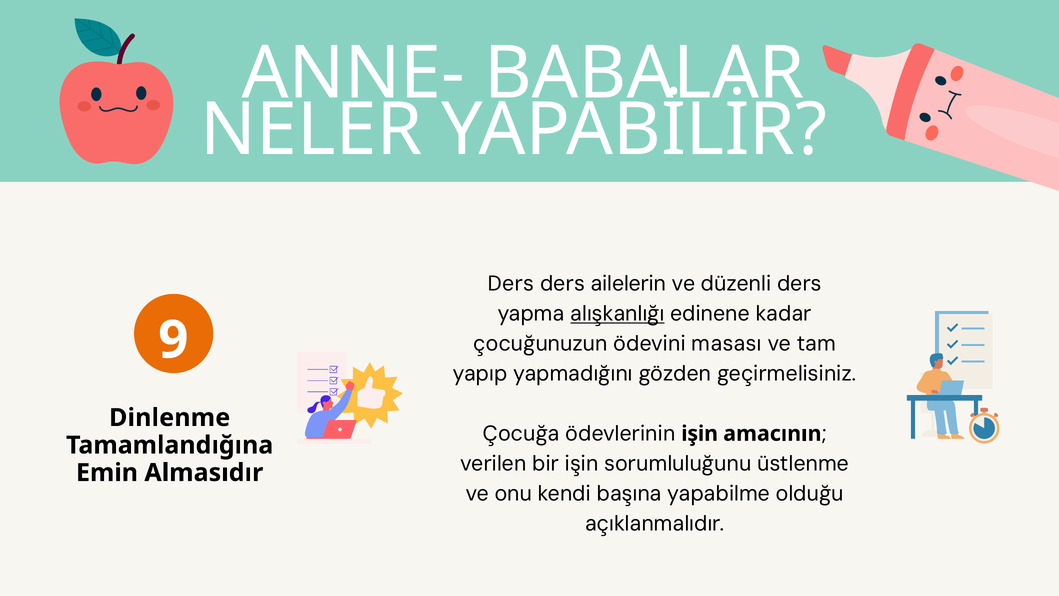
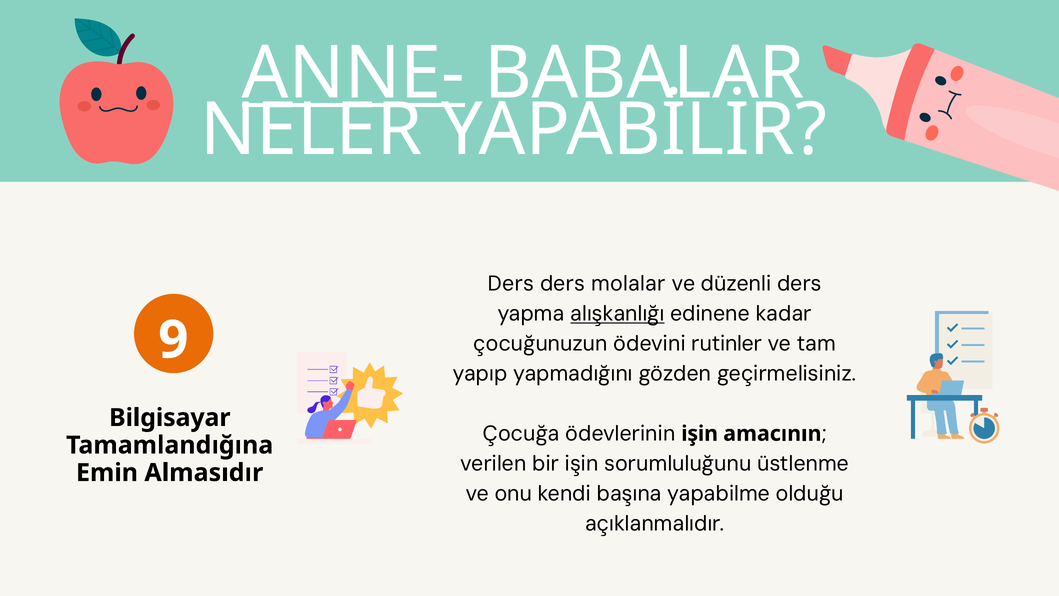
ANNE- underline: none -> present
ailelerin: ailelerin -> molalar
masası: masası -> rutinler
Dinlenme: Dinlenme -> Bilgisayar
